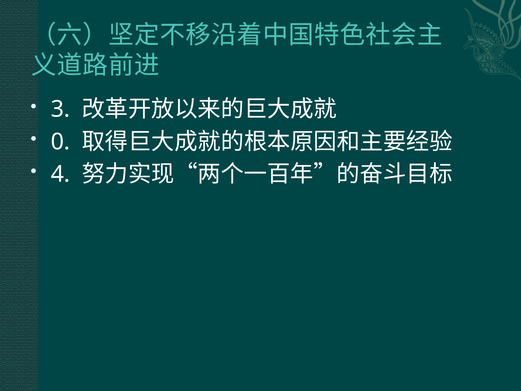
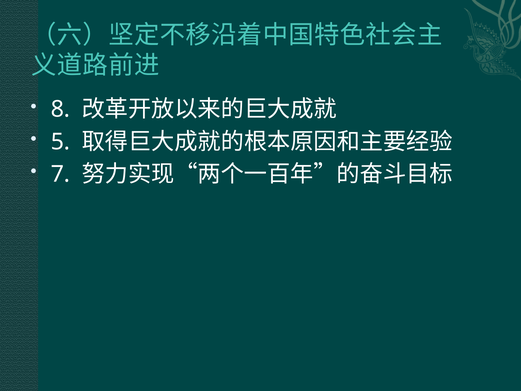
3: 3 -> 8
0: 0 -> 5
4: 4 -> 7
